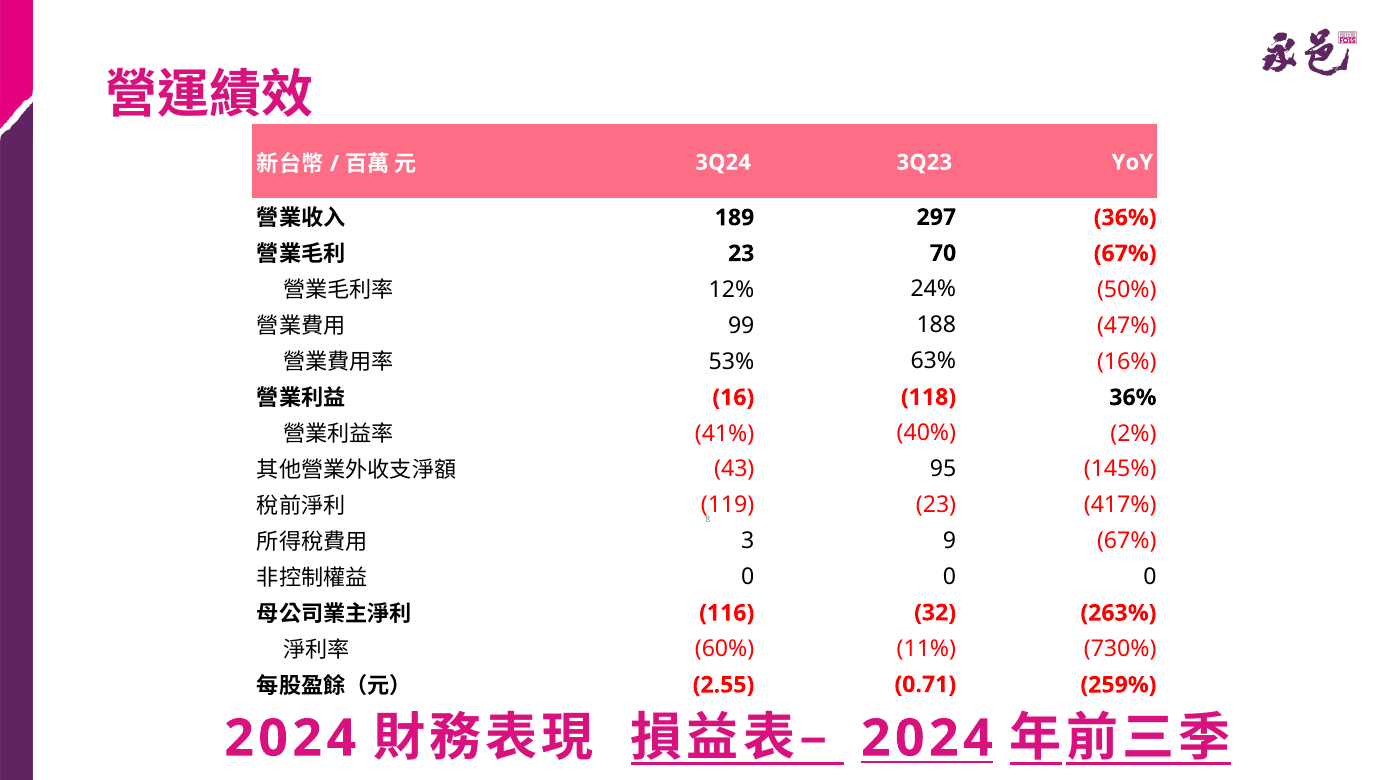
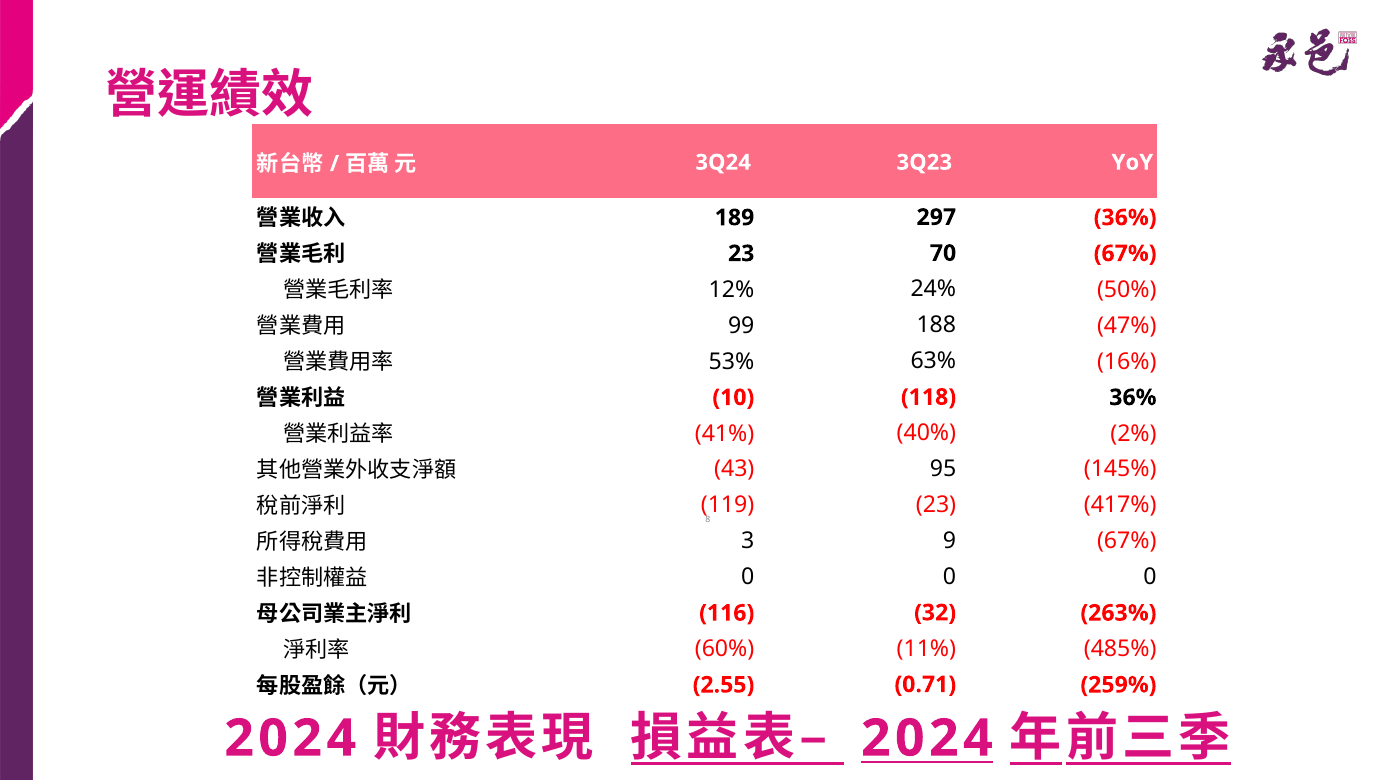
16: 16 -> 10
730%: 730% -> 485%
